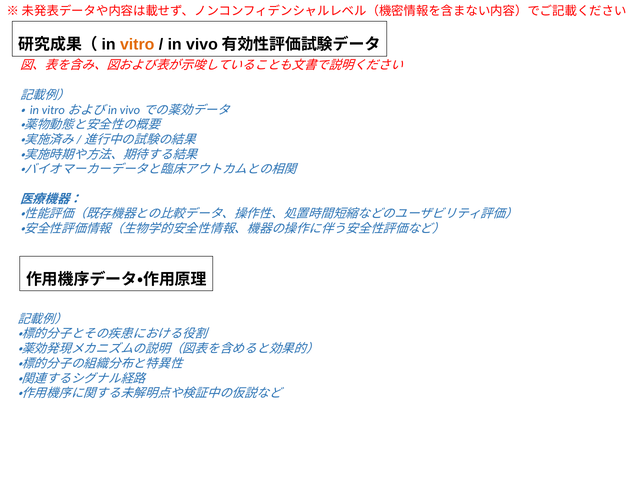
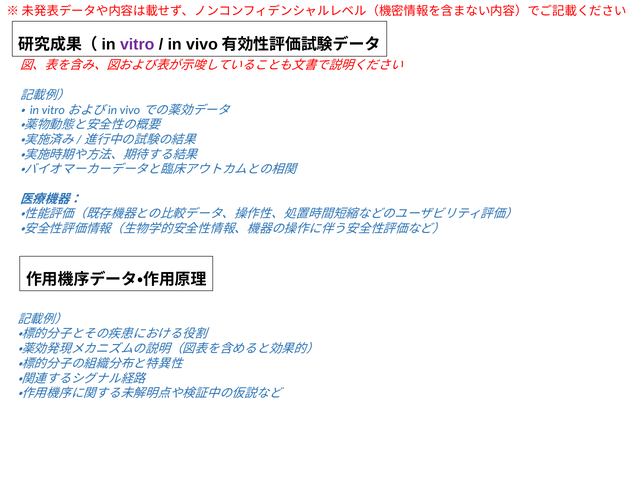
vitro colour: orange -> purple
